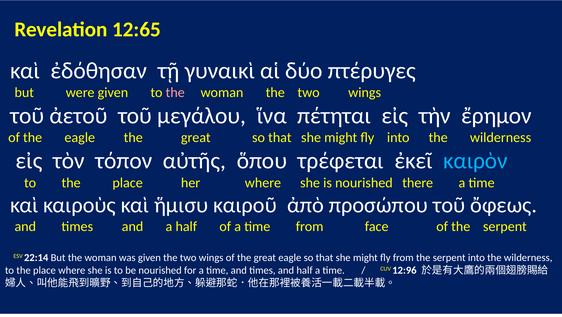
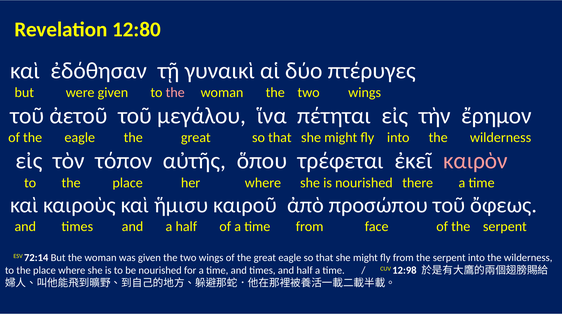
12:65: 12:65 -> 12:80
καιρὸν colour: light blue -> pink
22:14: 22:14 -> 72:14
12:96: 12:96 -> 12:98
